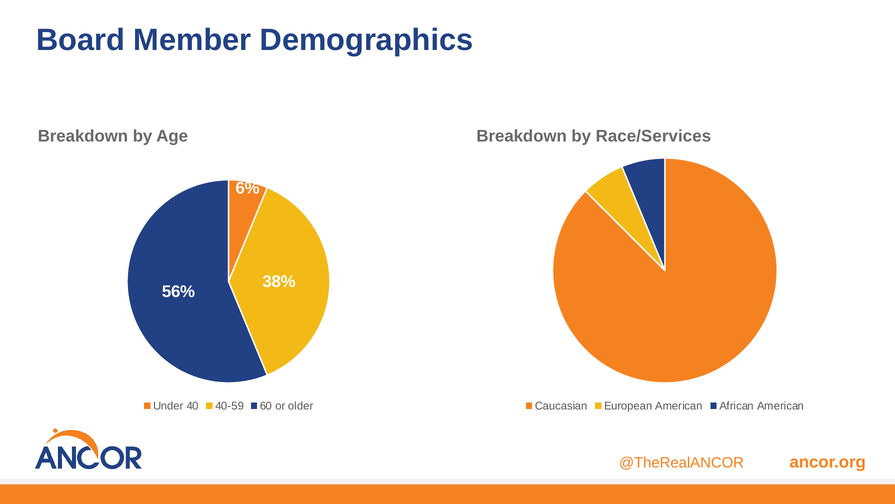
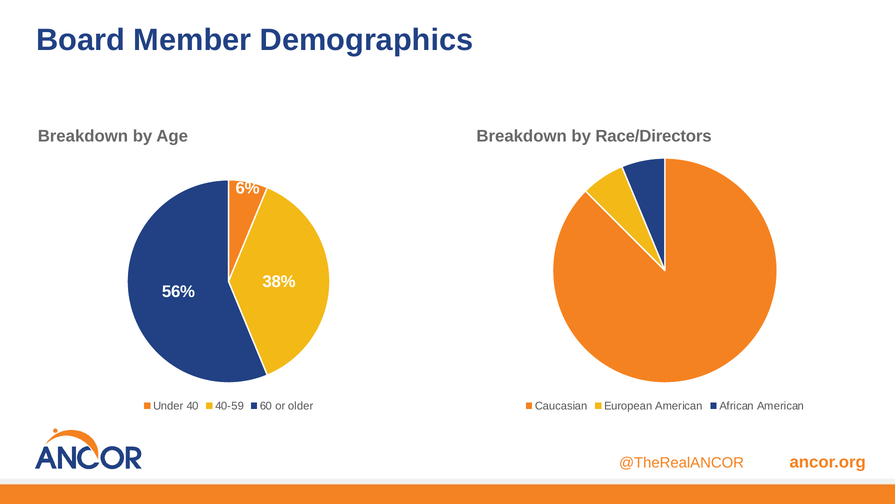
Race/Services: Race/Services -> Race/Directors
